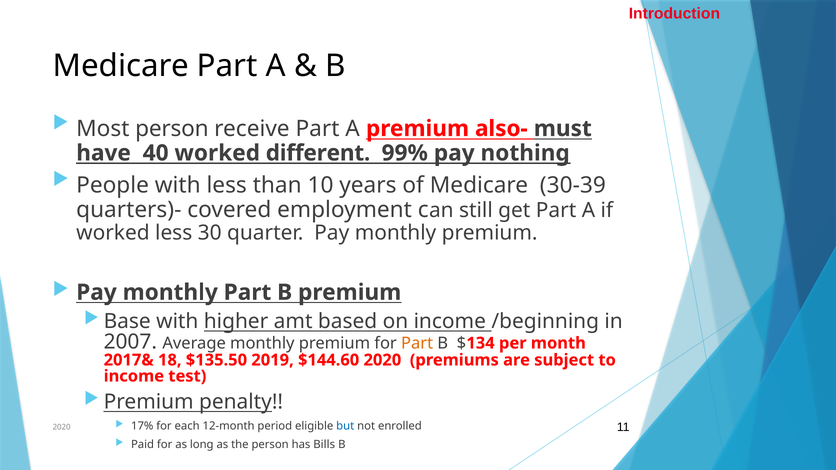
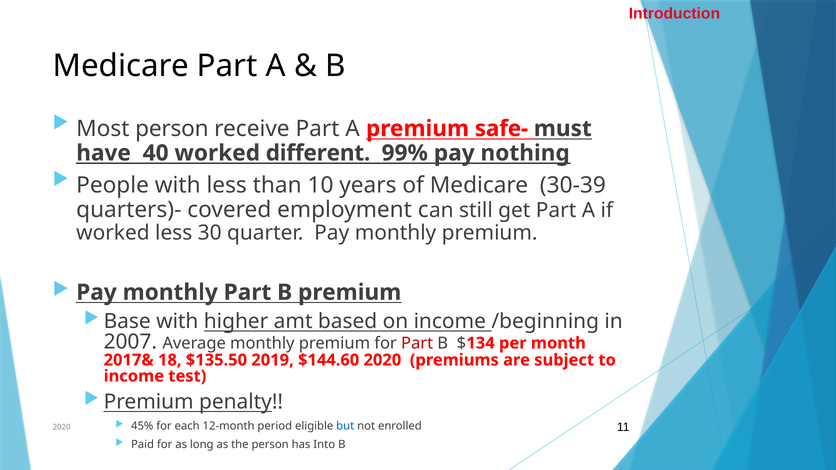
also-: also- -> safe-
Part at (417, 343) colour: orange -> red
17%: 17% -> 45%
Bills: Bills -> Into
